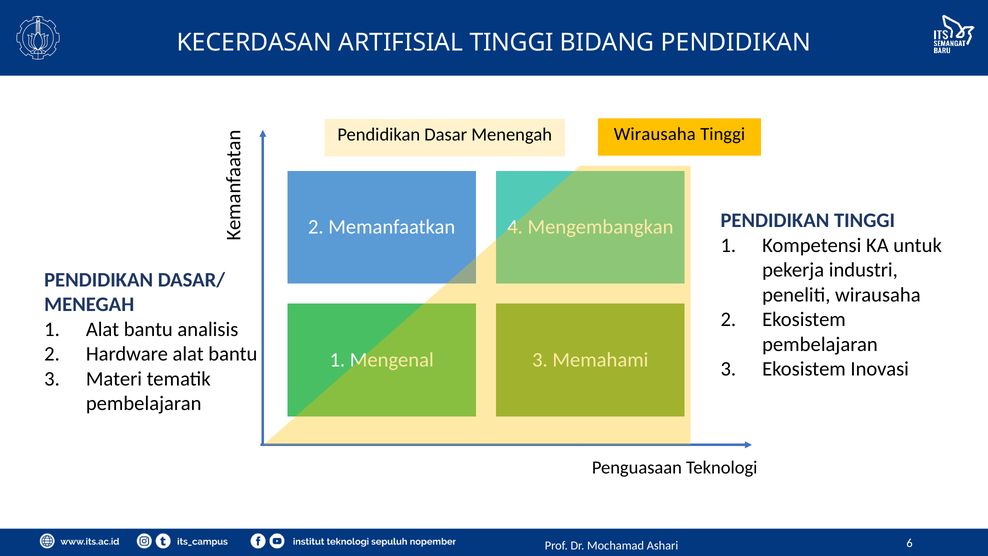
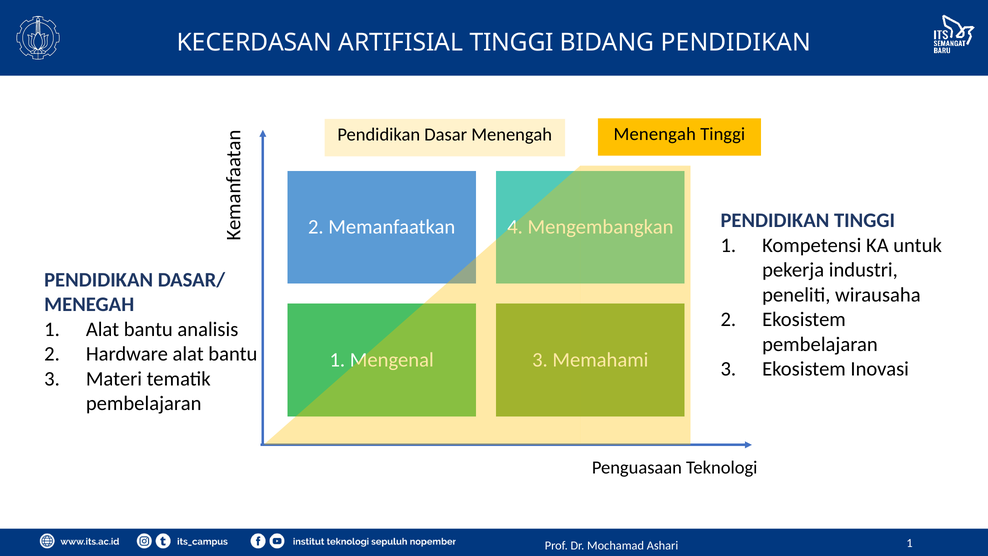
Menengah Wirausaha: Wirausaha -> Menengah
Ashari 6: 6 -> 1
